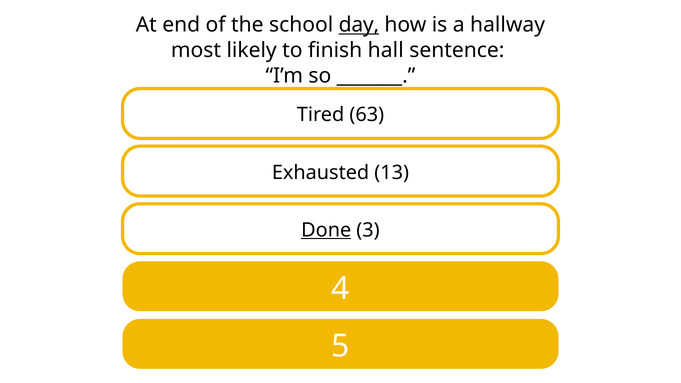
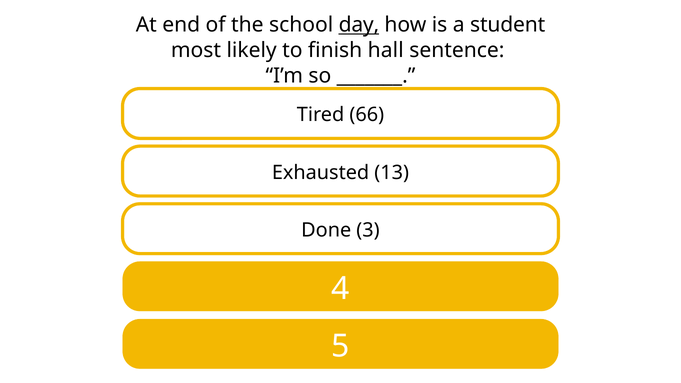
hallway: hallway -> student
63: 63 -> 66
Done underline: present -> none
